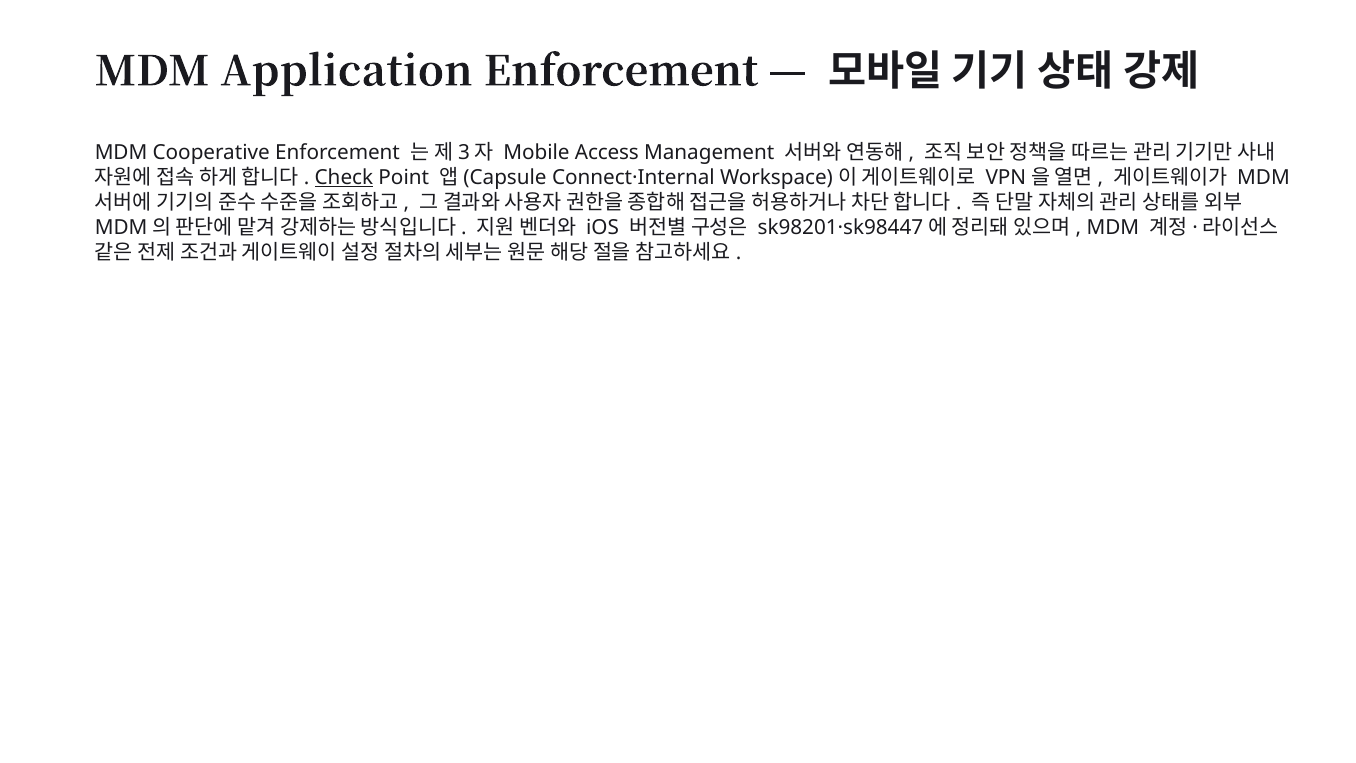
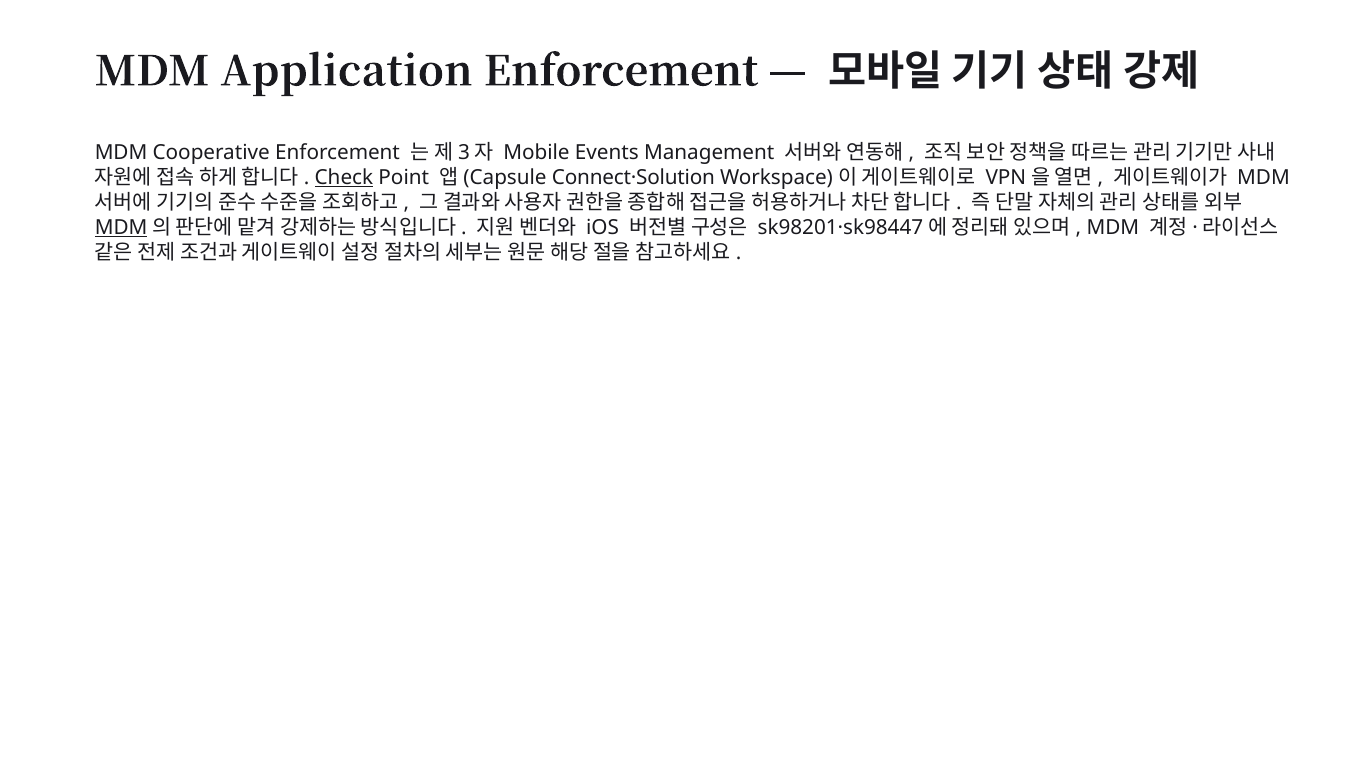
Access: Access -> Events
Connect·Internal: Connect·Internal -> Connect·Solution
MDM at (121, 227) underline: none -> present
